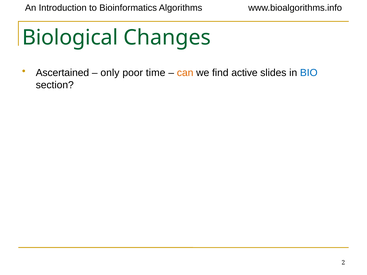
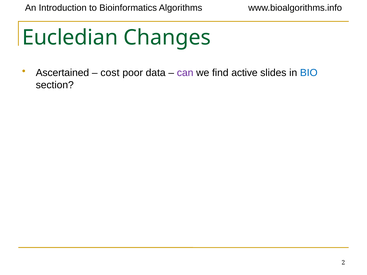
Biological: Biological -> Eucledian
only: only -> cost
time: time -> data
can colour: orange -> purple
